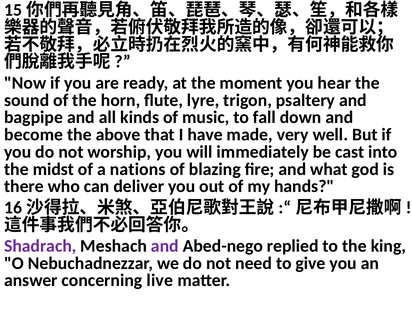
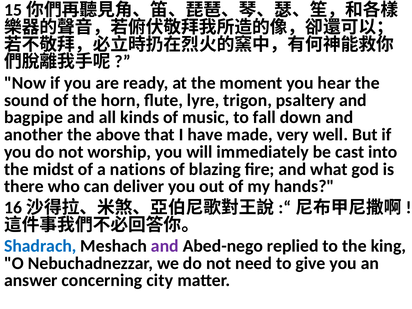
become: become -> another
Shadrach colour: purple -> blue
live: live -> city
